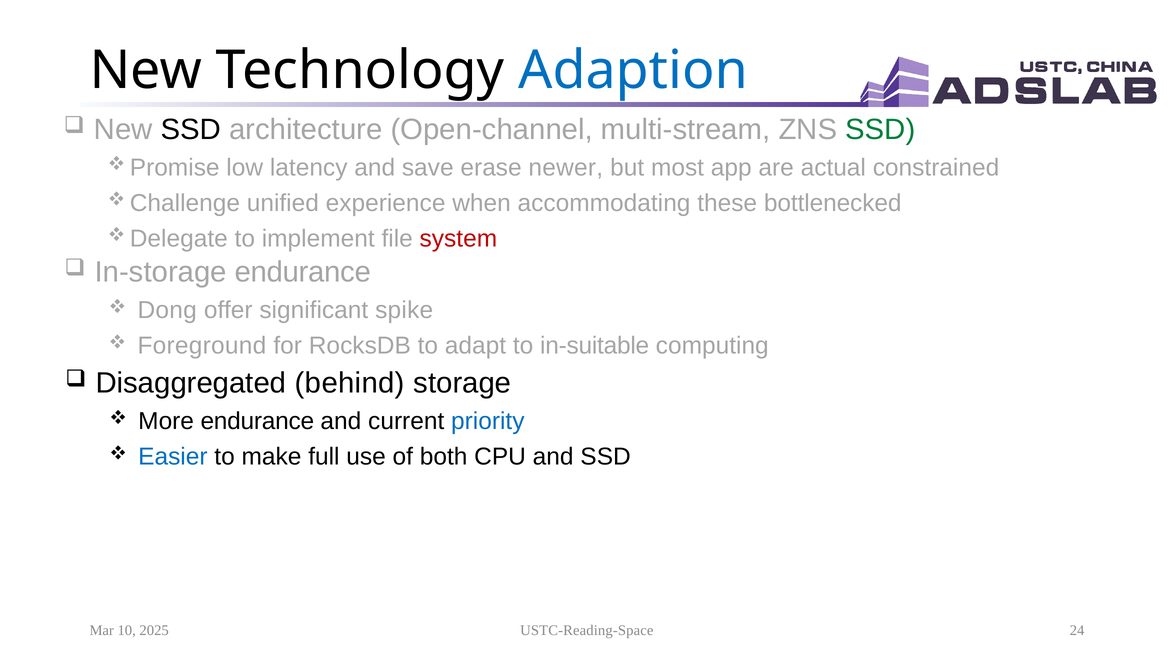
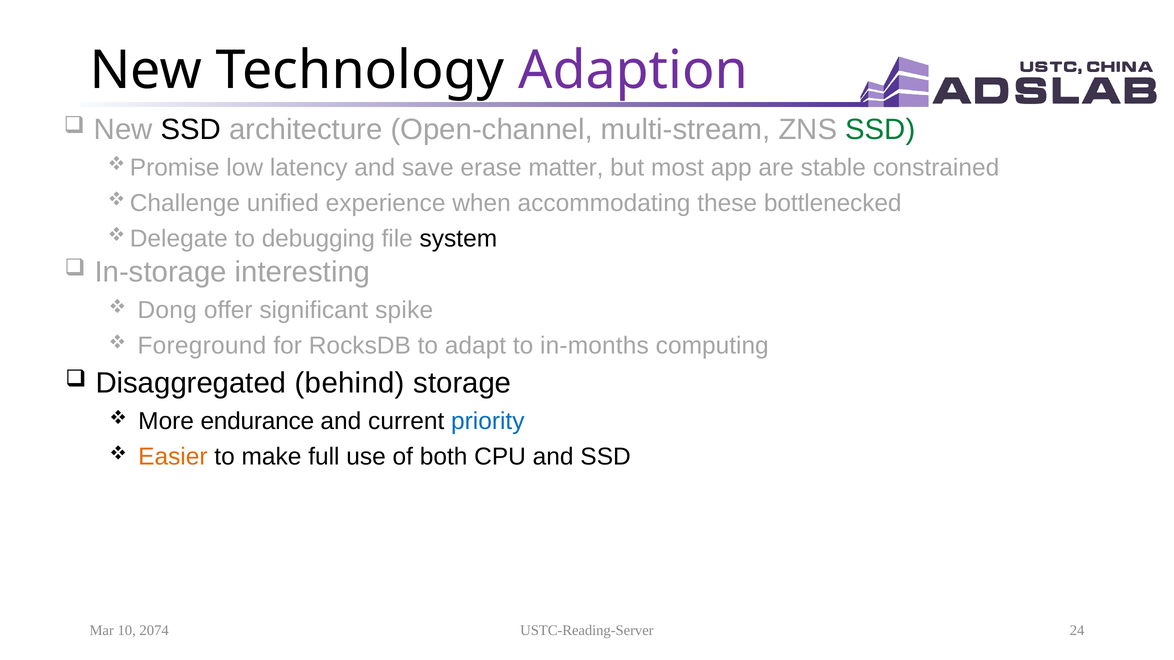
Adaption colour: blue -> purple
newer: newer -> matter
actual: actual -> stable
implement: implement -> debugging
system colour: red -> black
In-storage endurance: endurance -> interesting
in-suitable: in-suitable -> in-months
Easier colour: blue -> orange
2025: 2025 -> 2074
USTC-Reading-Space: USTC-Reading-Space -> USTC-Reading-Server
